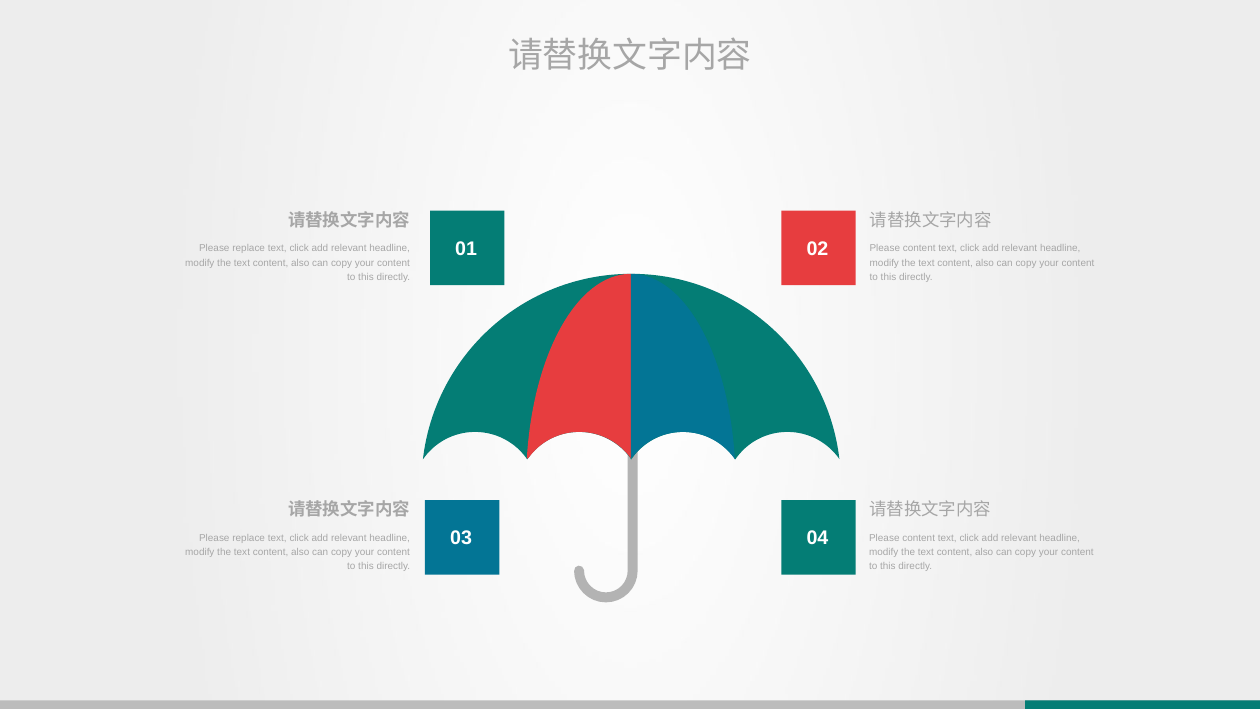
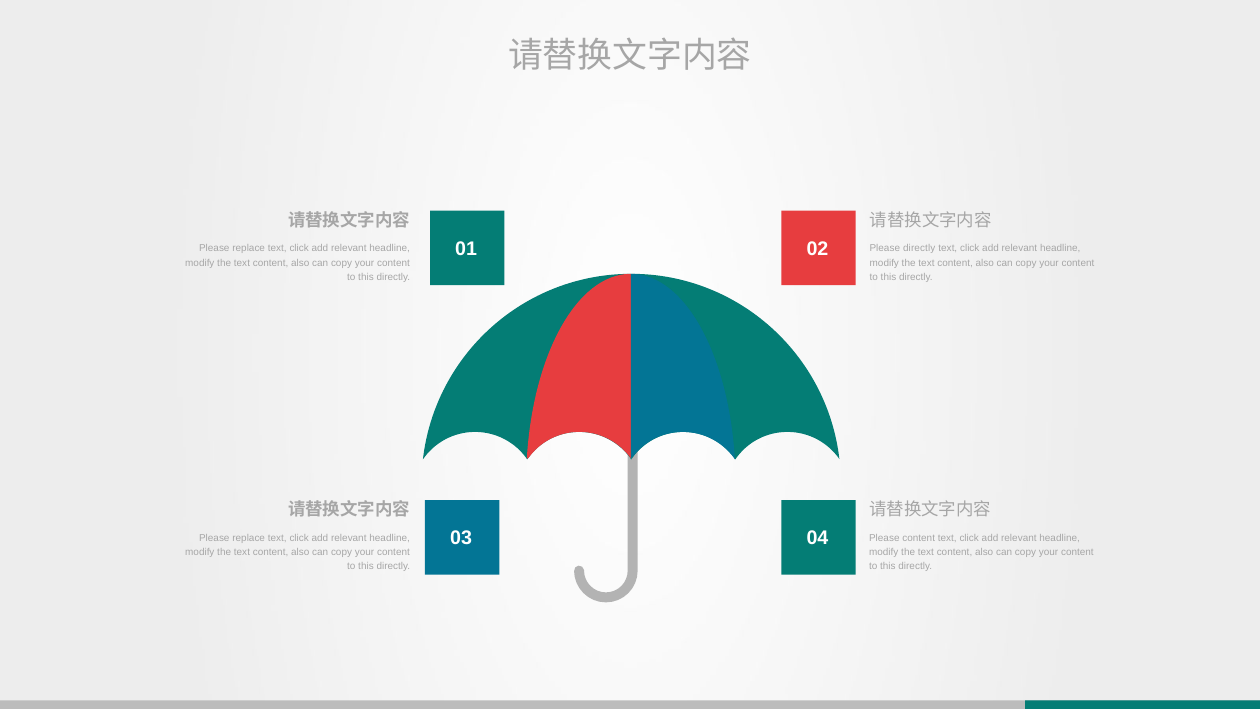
content at (919, 248): content -> directly
